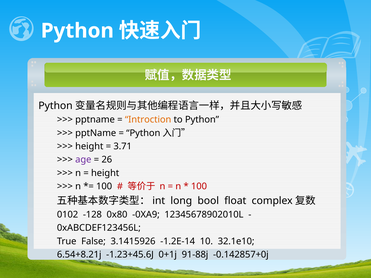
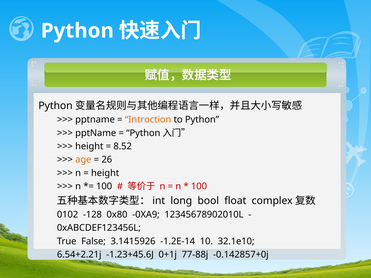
3.71: 3.71 -> 8.52
age colour: purple -> orange
6.54+8.21j: 6.54+8.21j -> 6.54+2.21j
91-88j: 91-88j -> 77-88j
